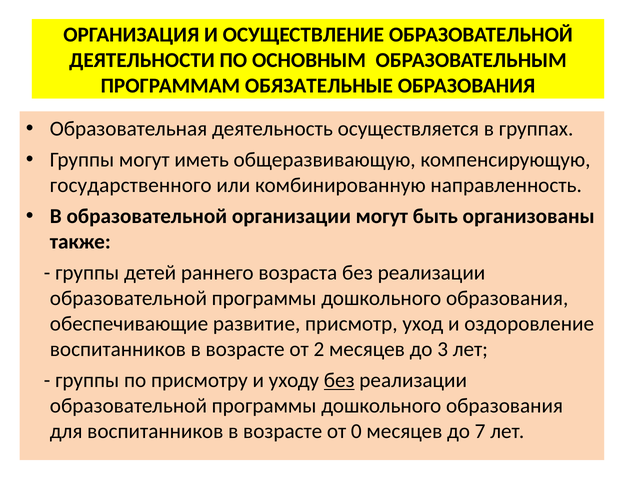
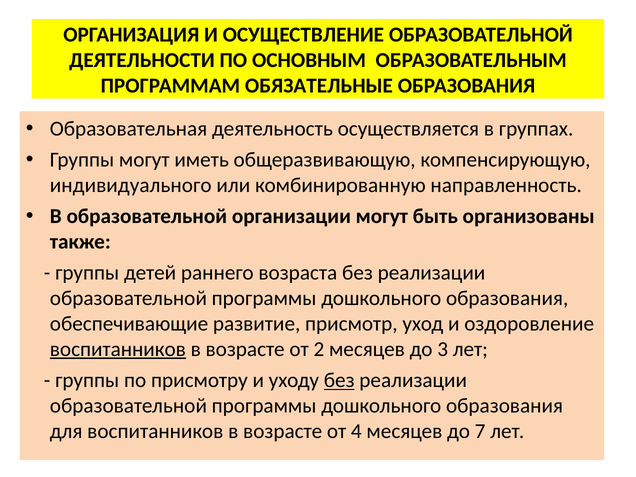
государственного: государственного -> индивидуального
воспитанников at (118, 349) underline: none -> present
0: 0 -> 4
